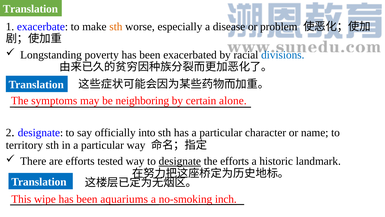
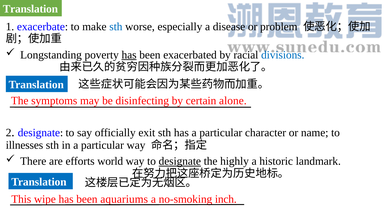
sth at (116, 26) colour: orange -> blue
has at (129, 55) underline: none -> present
neighboring: neighboring -> disinfecting
into: into -> exit
territory: territory -> illnesses
tested: tested -> world
the efforts: efforts -> highly
